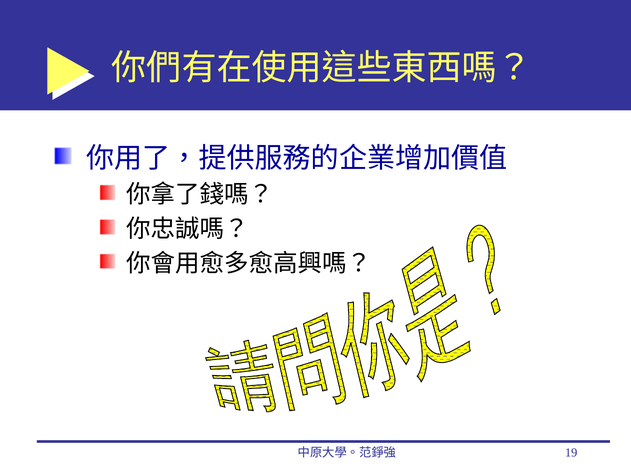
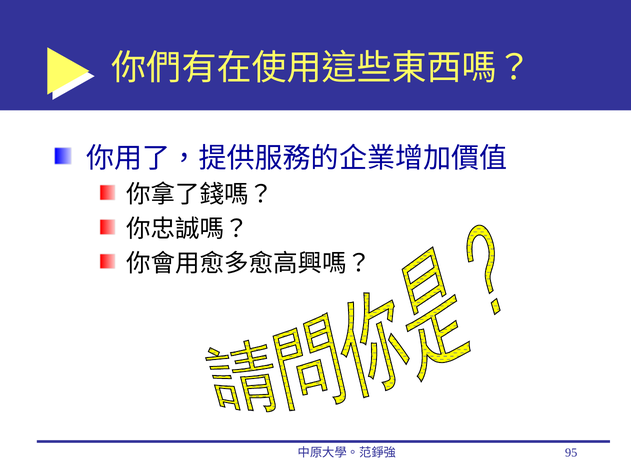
19: 19 -> 95
